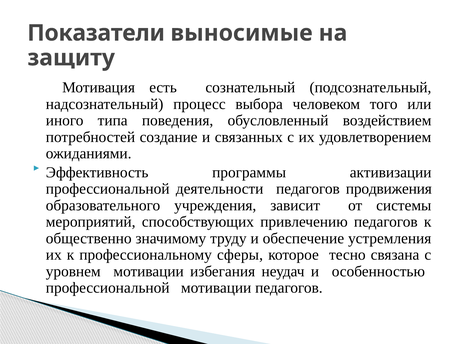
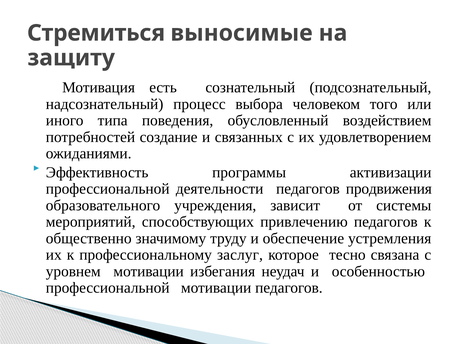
Показатели: Показатели -> Стремиться
сферы: сферы -> заслуг
